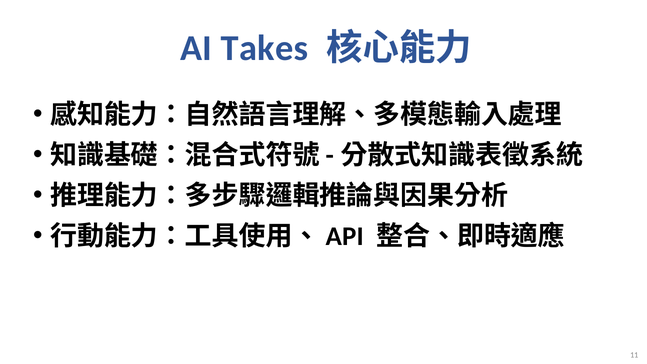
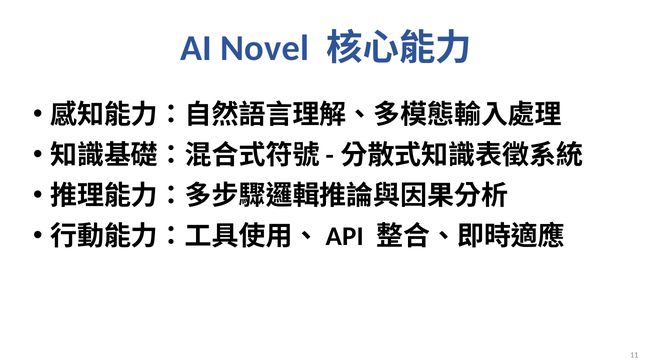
Takes: Takes -> Novel
